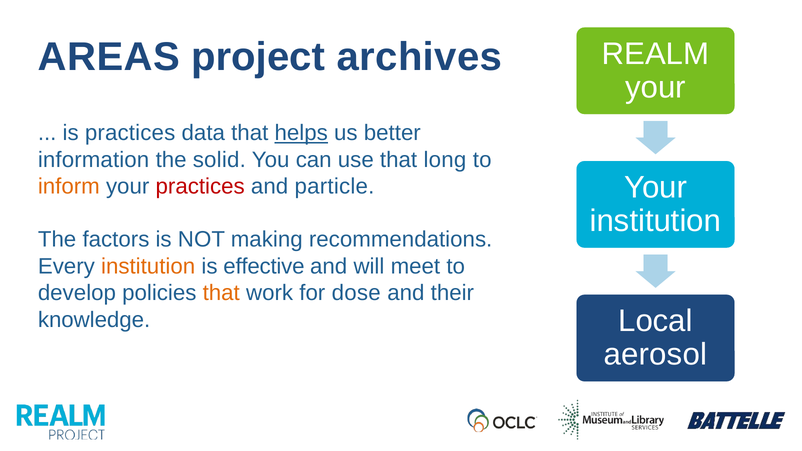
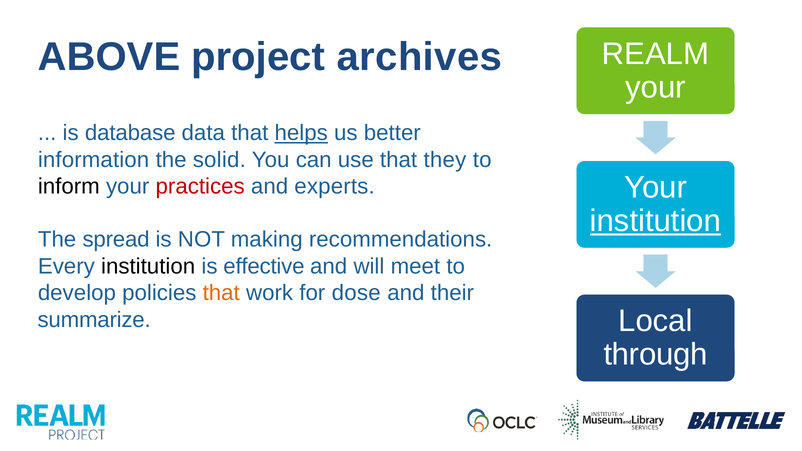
AREAS: AREAS -> ABOVE
is practices: practices -> database
long: long -> they
inform colour: orange -> black
particle: particle -> experts
institution at (655, 221) underline: none -> present
factors: factors -> spread
institution at (148, 266) colour: orange -> black
knowledge: knowledge -> summarize
aerosol: aerosol -> through
